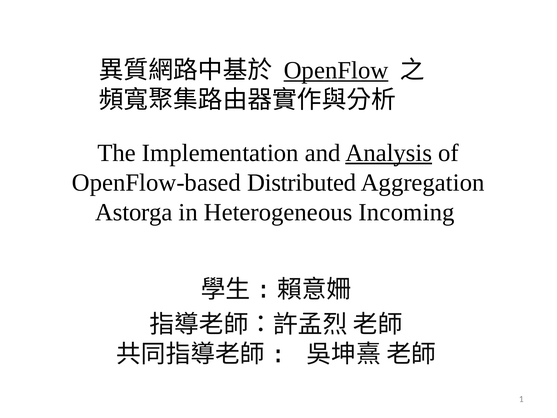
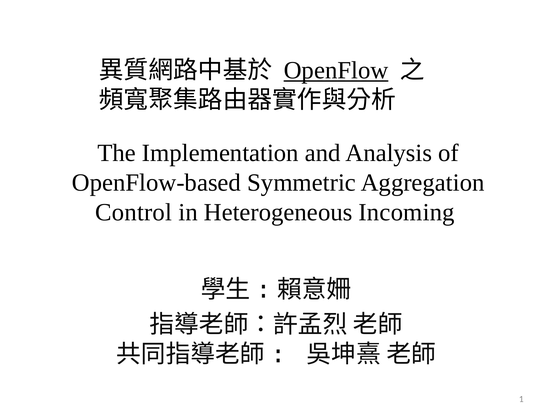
Analysis underline: present -> none
Distributed: Distributed -> Symmetric
Astorga: Astorga -> Control
